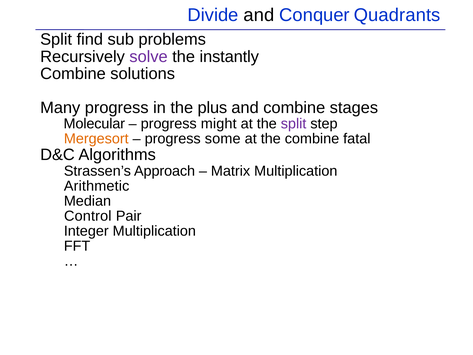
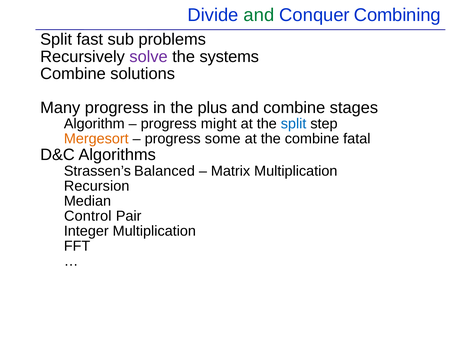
and at (259, 15) colour: black -> green
Quadrants: Quadrants -> Combining
find: find -> fast
instantly: instantly -> systems
Molecular: Molecular -> Algorithm
split at (294, 124) colour: purple -> blue
Approach: Approach -> Balanced
Arithmetic: Arithmetic -> Recursion
